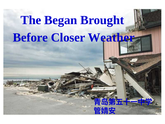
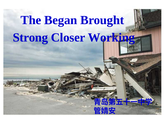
Before: Before -> Strong
Weather: Weather -> Working
